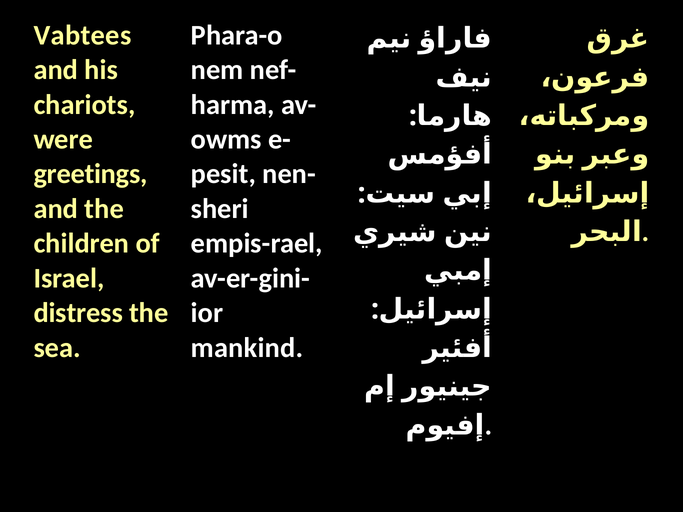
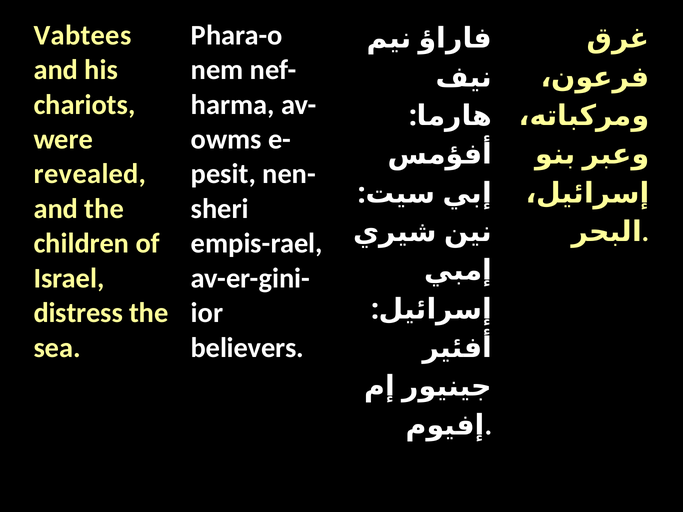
greetings: greetings -> revealed
mankind: mankind -> believers
